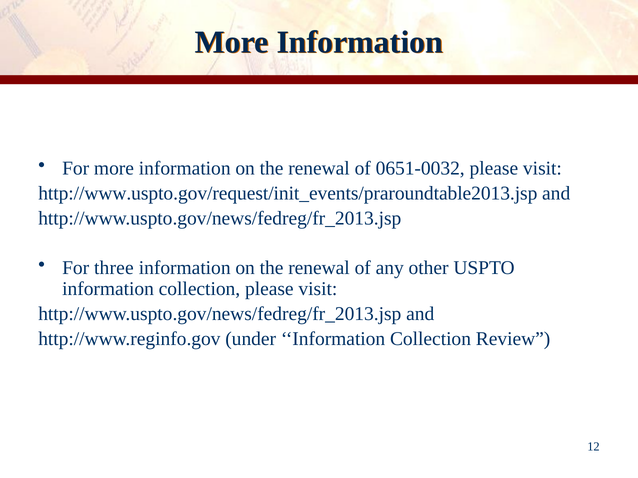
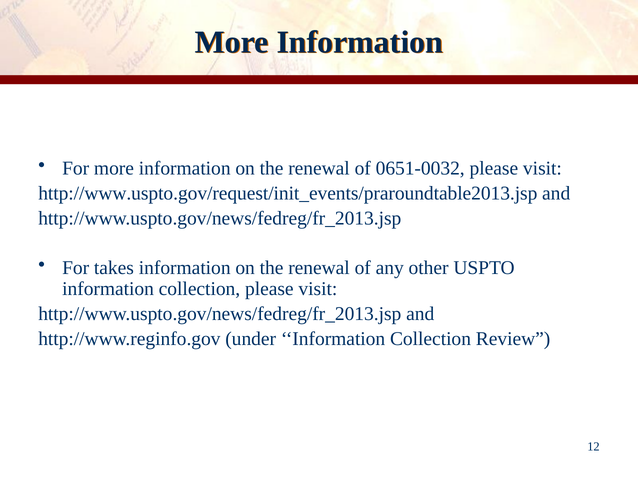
three: three -> takes
